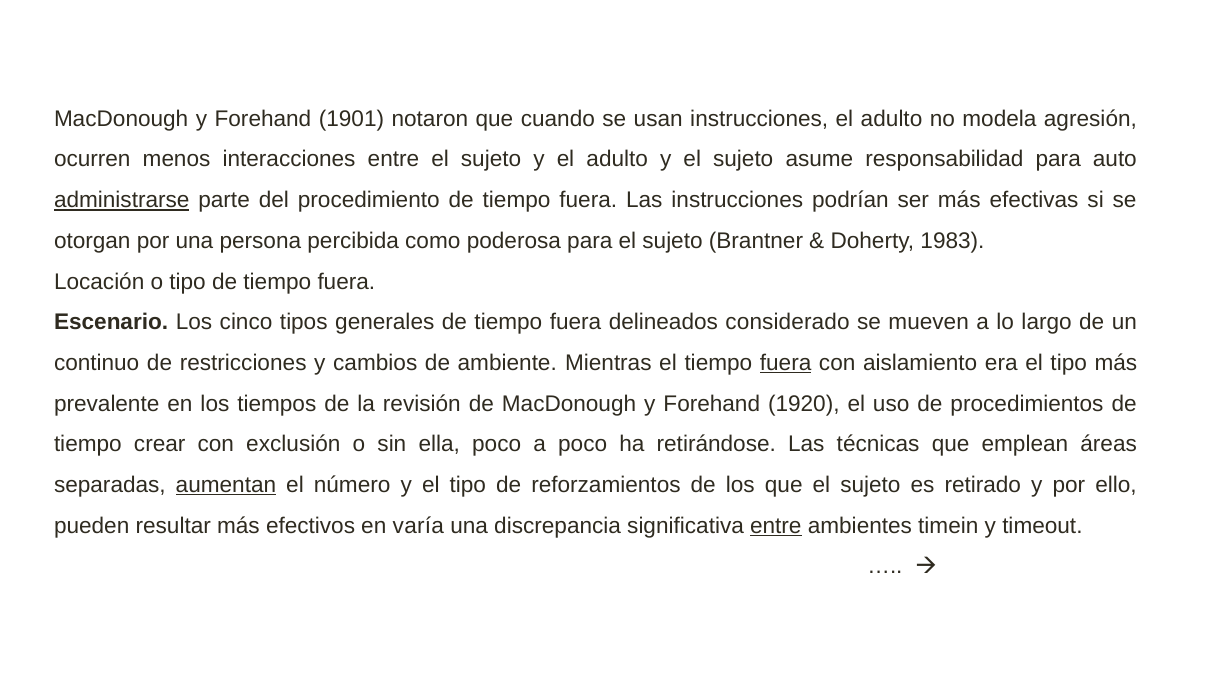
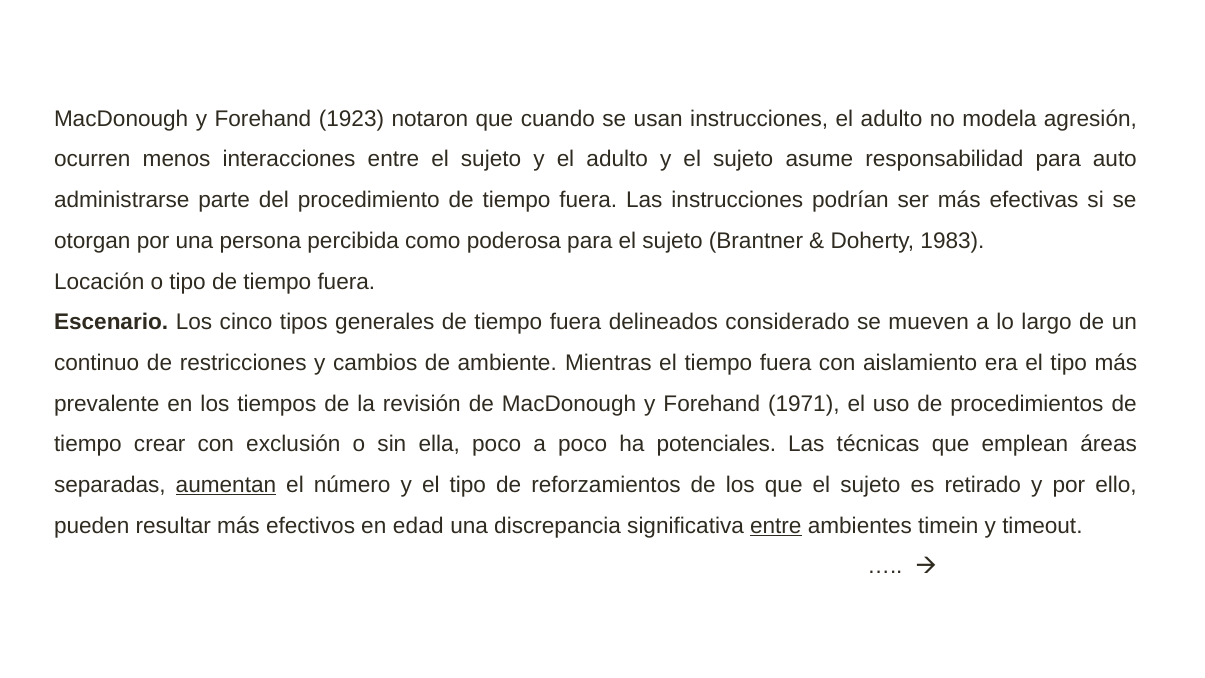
1901: 1901 -> 1923
administrarse underline: present -> none
fuera at (786, 363) underline: present -> none
1920: 1920 -> 1971
retirándose: retirándose -> potenciales
varía: varía -> edad
